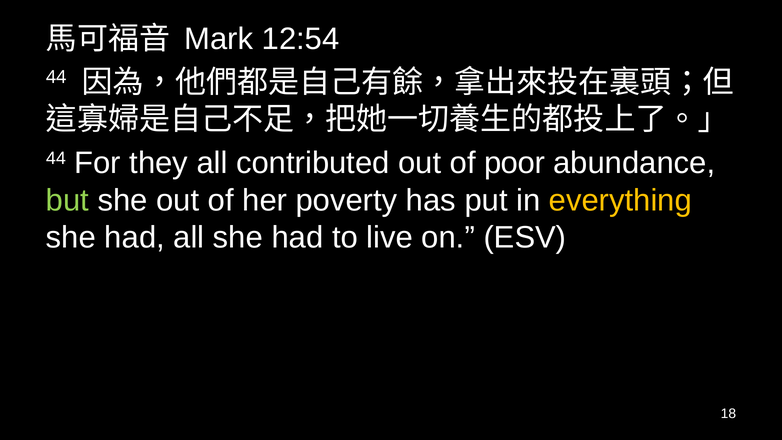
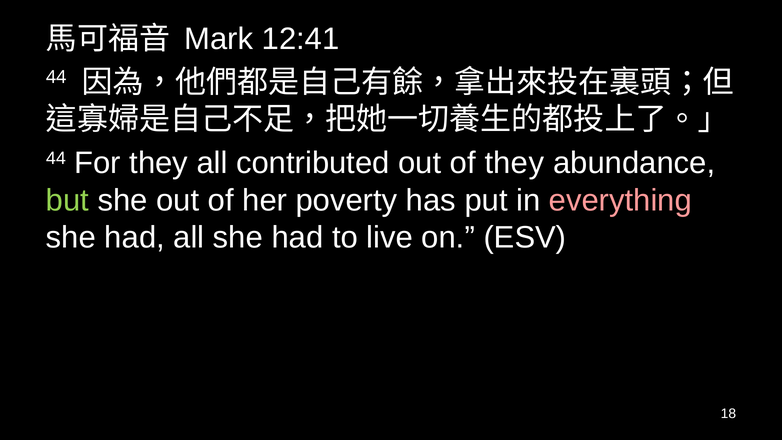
12:54: 12:54 -> 12:41
of poor: poor -> they
everything colour: yellow -> pink
